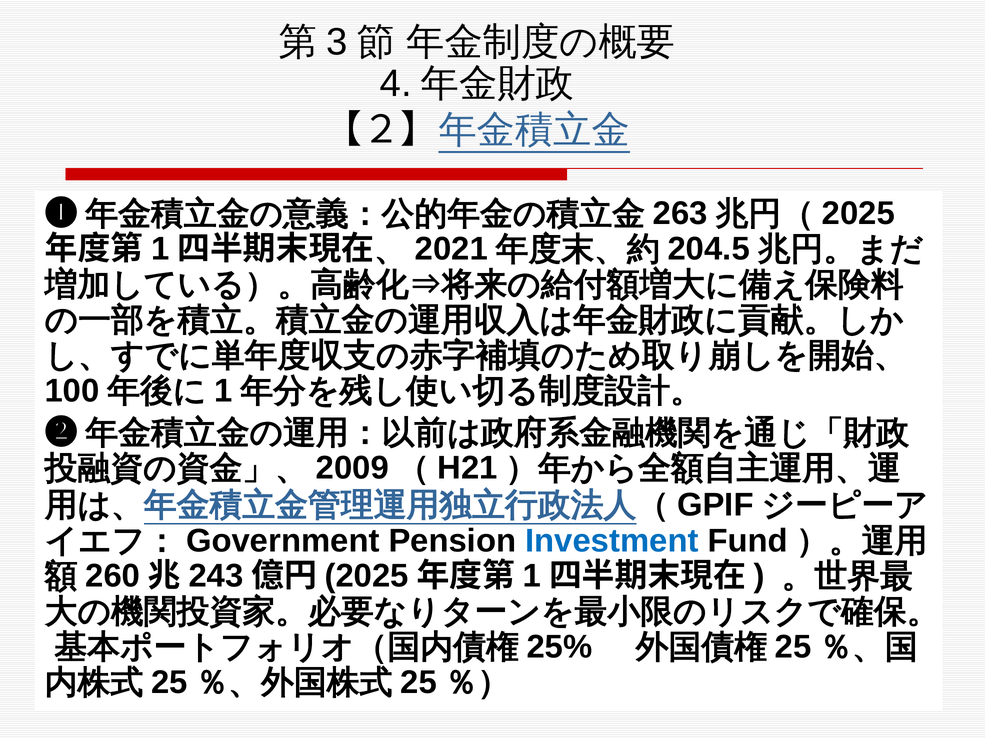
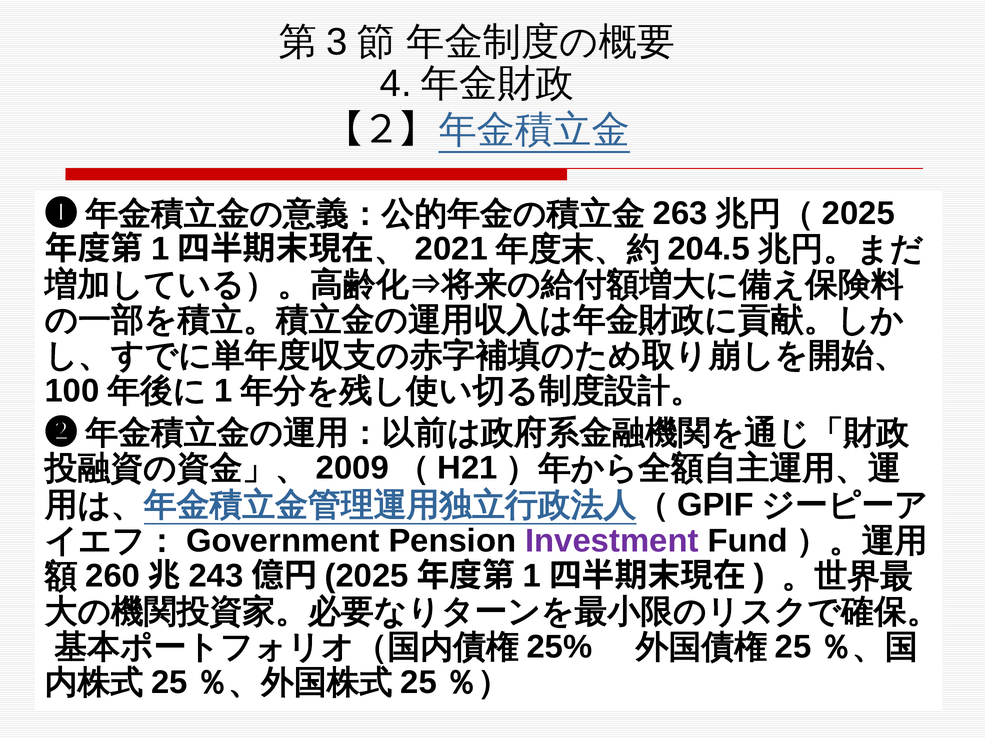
Investment colour: blue -> purple
